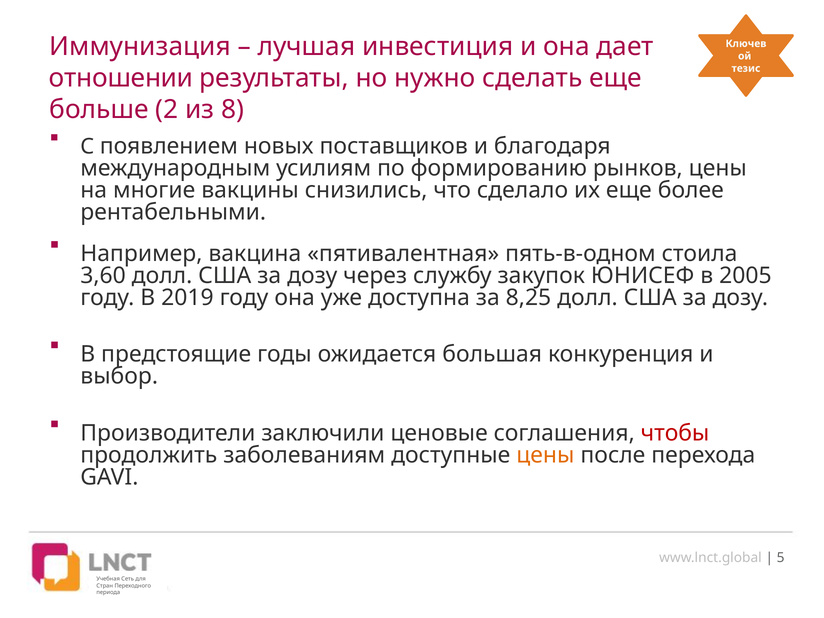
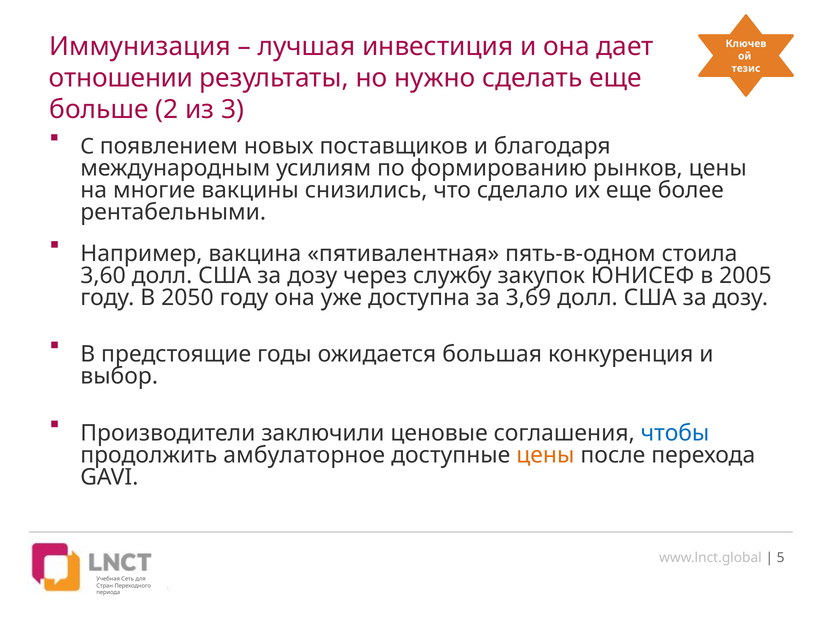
8: 8 -> 3
2019: 2019 -> 2050
8,25: 8,25 -> 3,69
чтобы colour: red -> blue
заболеваниям: заболеваниям -> амбулаторное
